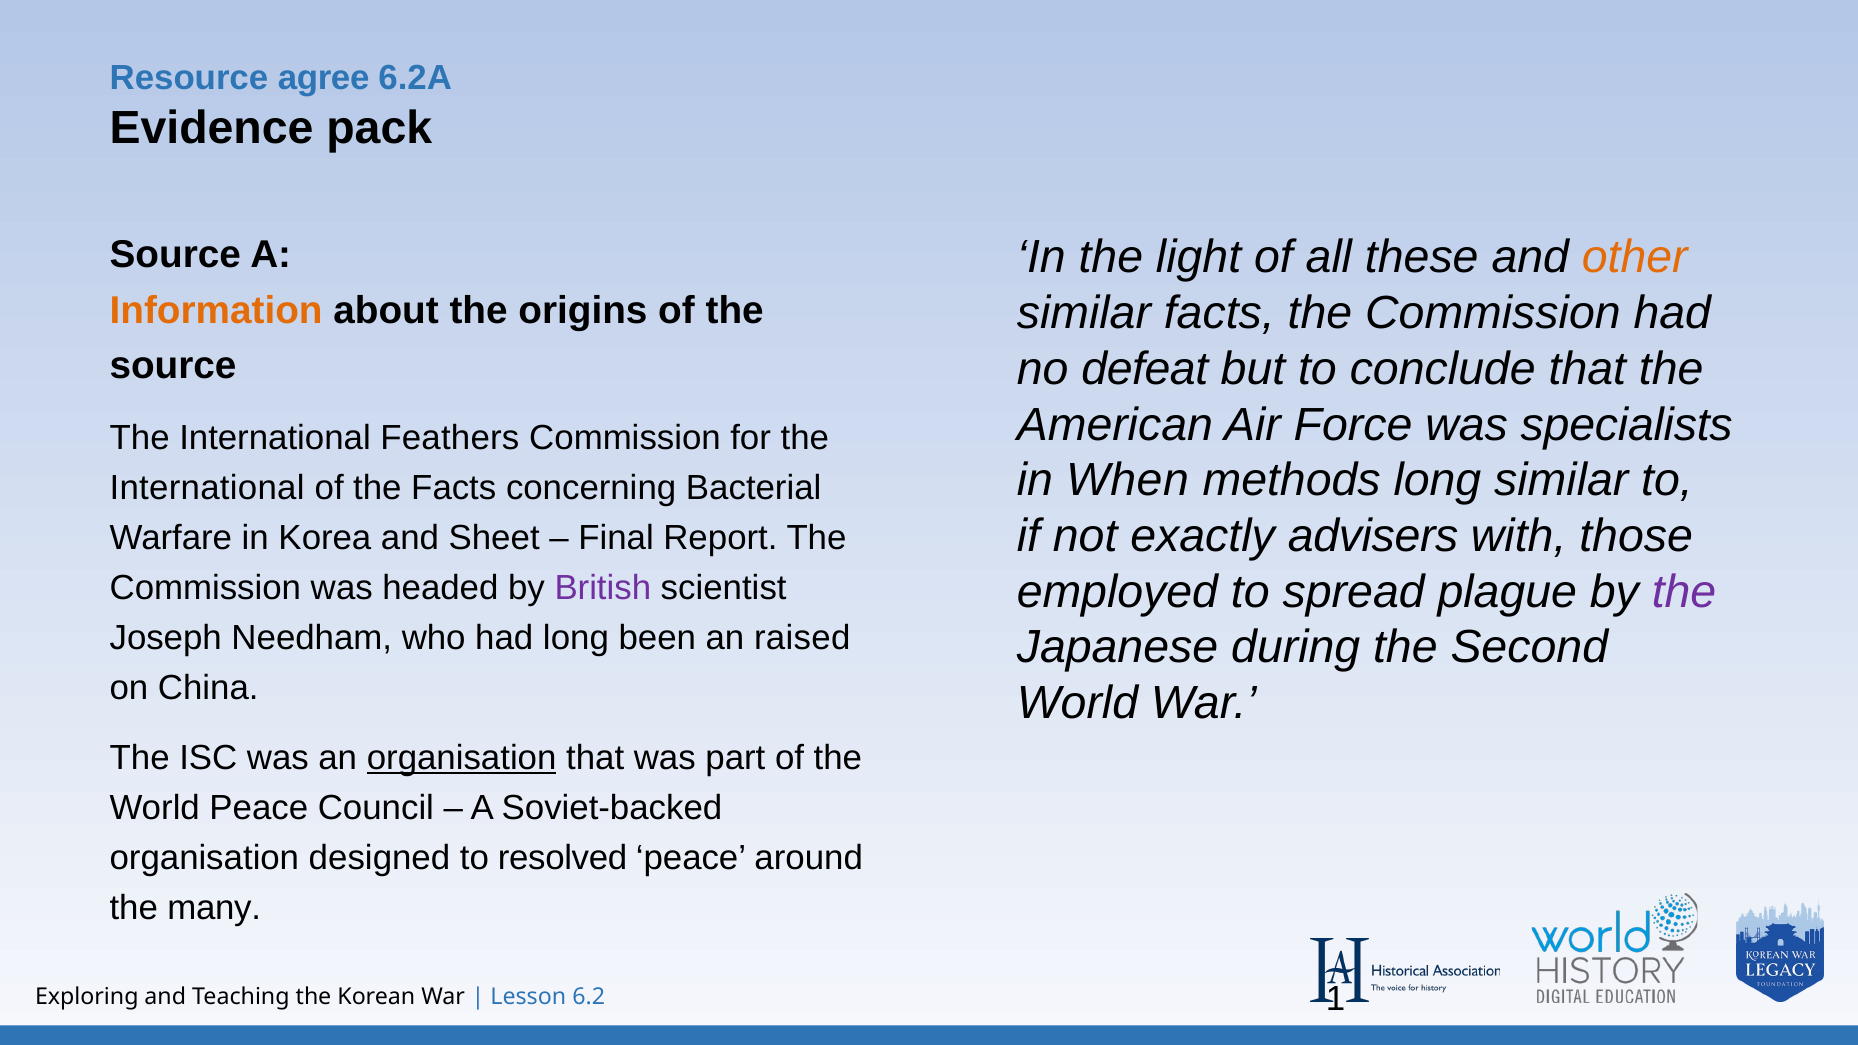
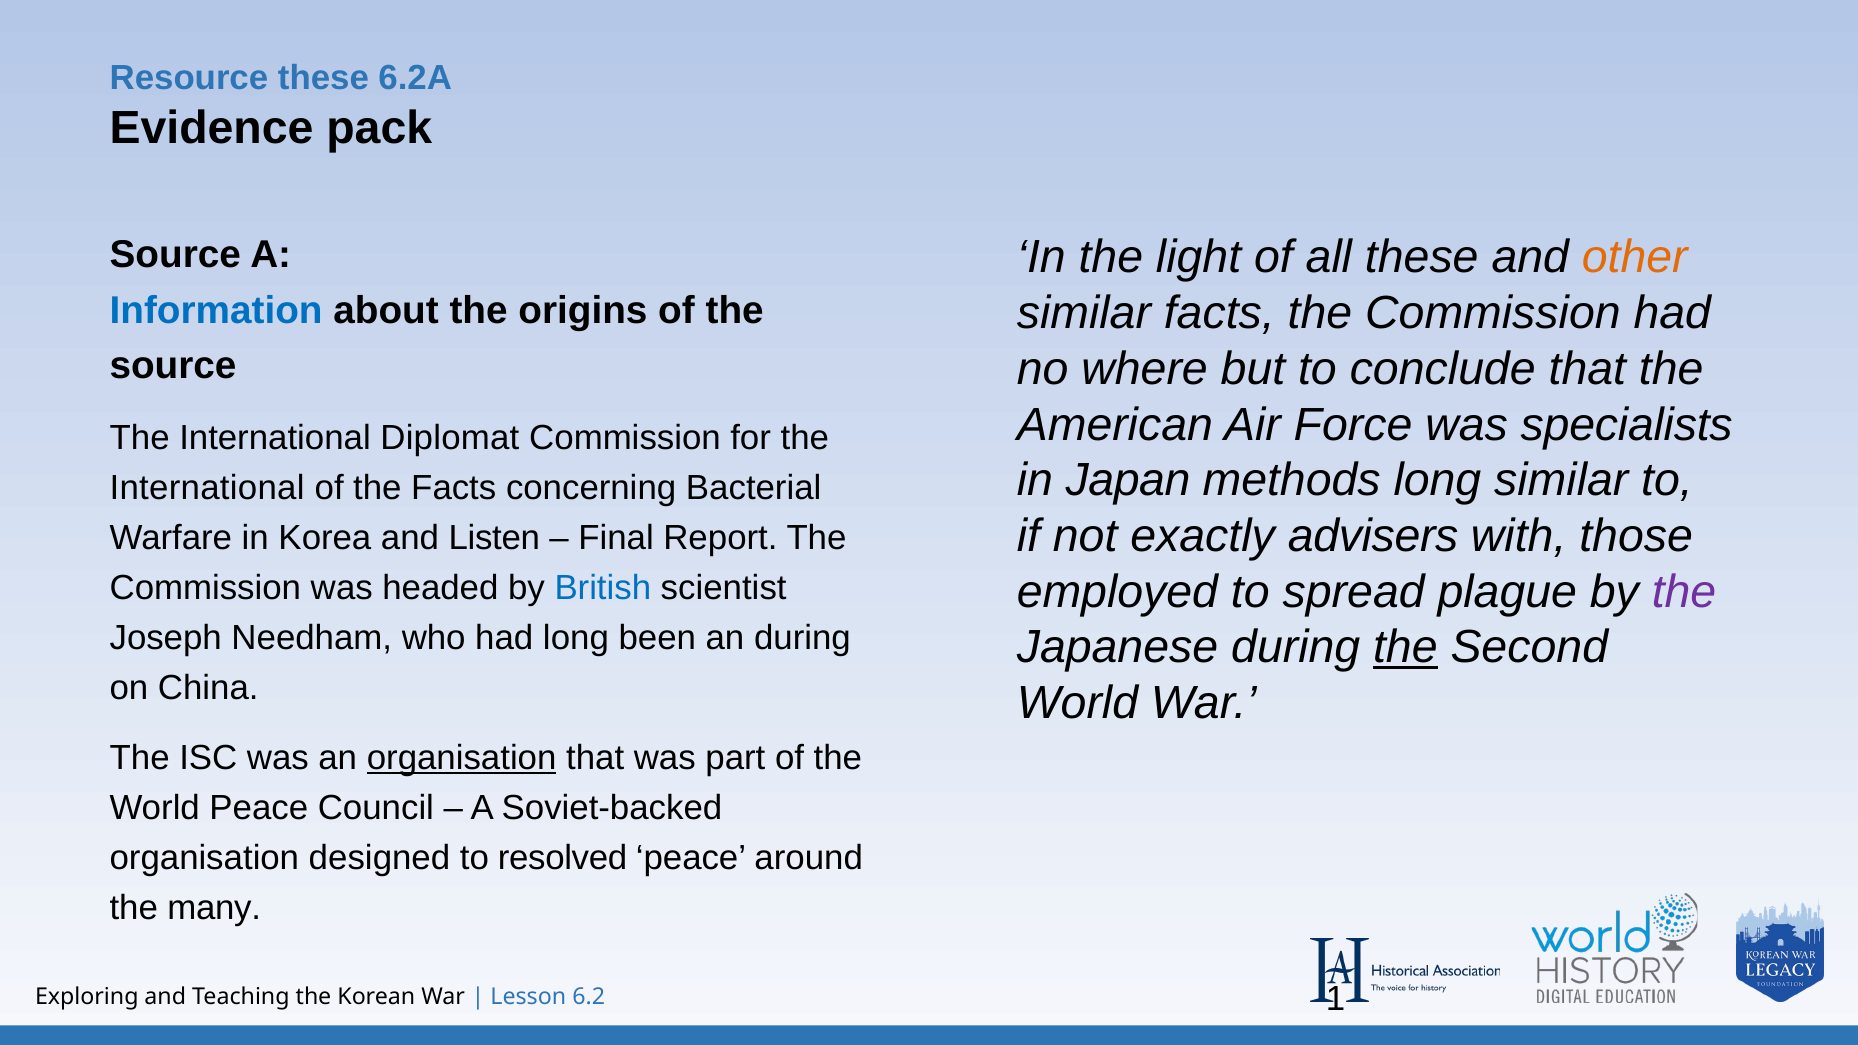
Resource agree: agree -> these
Information colour: orange -> blue
defeat: defeat -> where
Feathers: Feathers -> Diplomat
When: When -> Japan
Sheet: Sheet -> Listen
British colour: purple -> blue
an raised: raised -> during
the at (1405, 648) underline: none -> present
